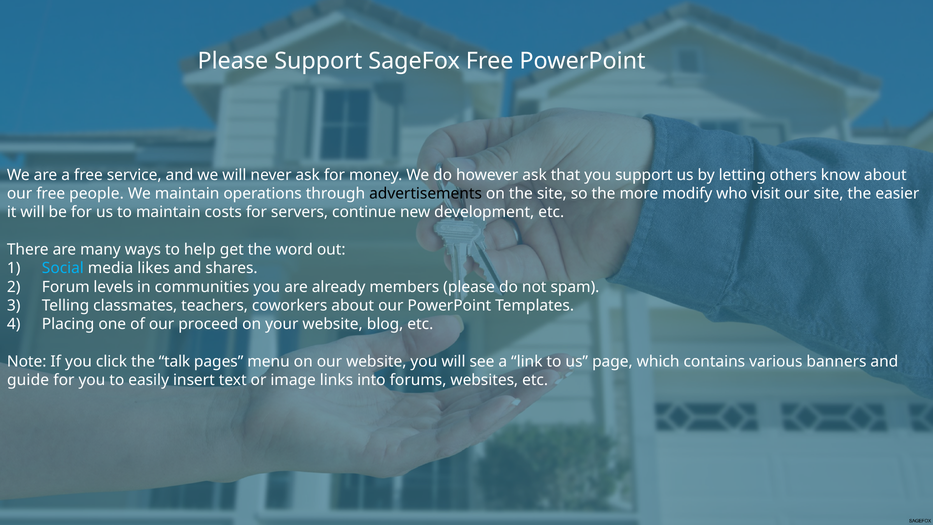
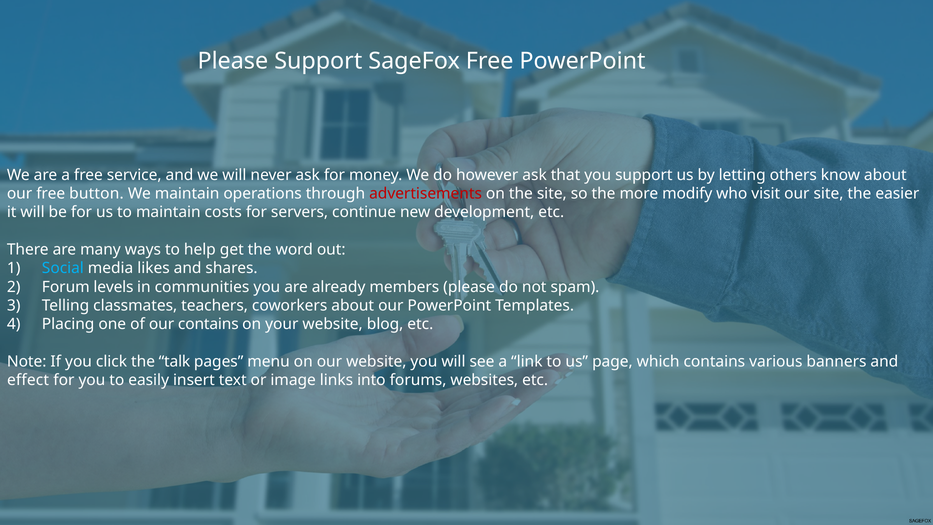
people: people -> button
advertisements colour: black -> red
our proceed: proceed -> contains
guide: guide -> effect
